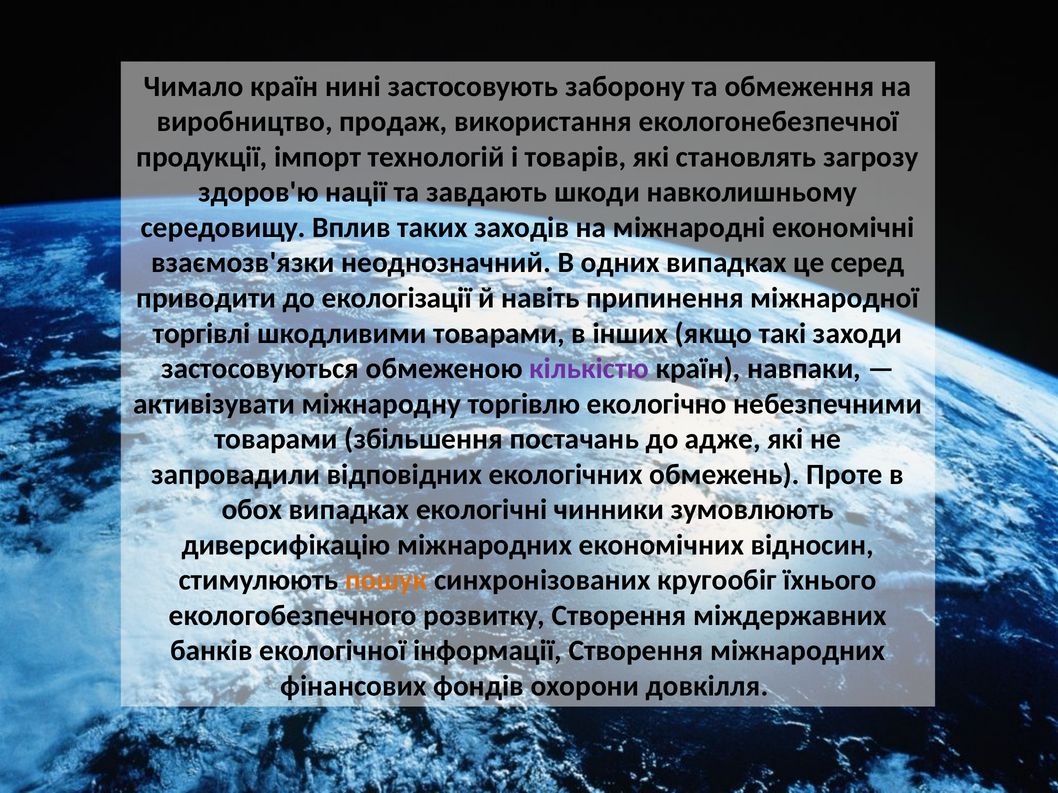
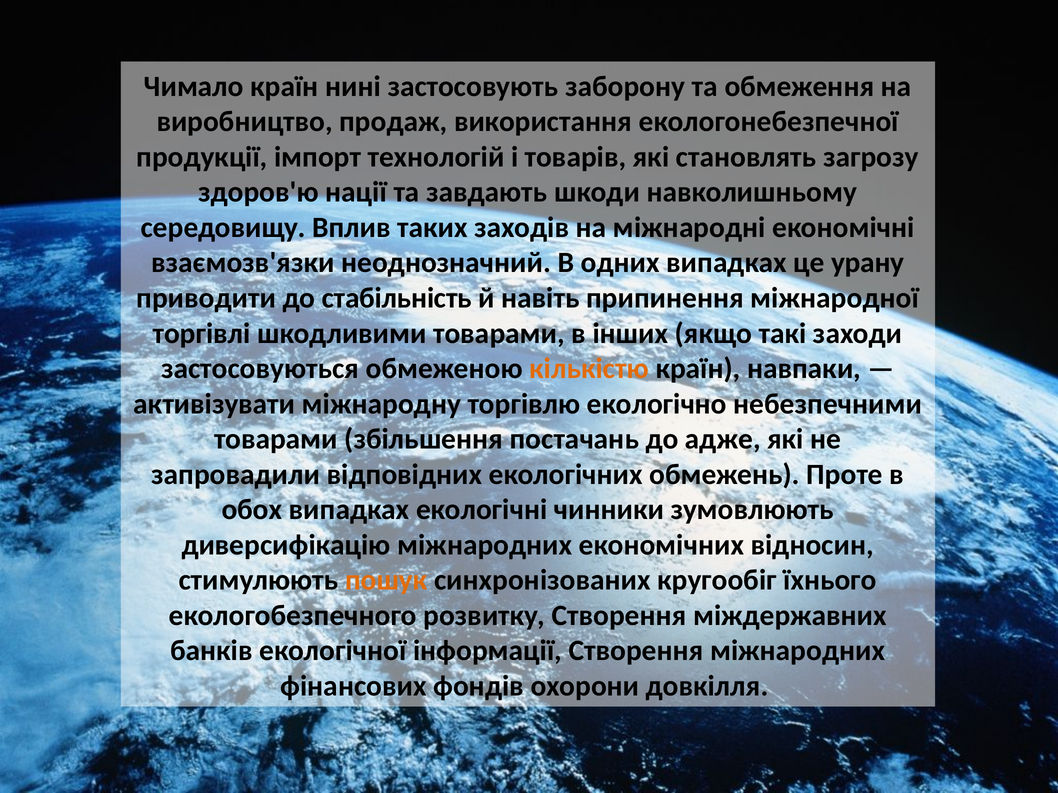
серед: серед -> урану
екологізації: екологізації -> стабільність
кількістю colour: purple -> orange
